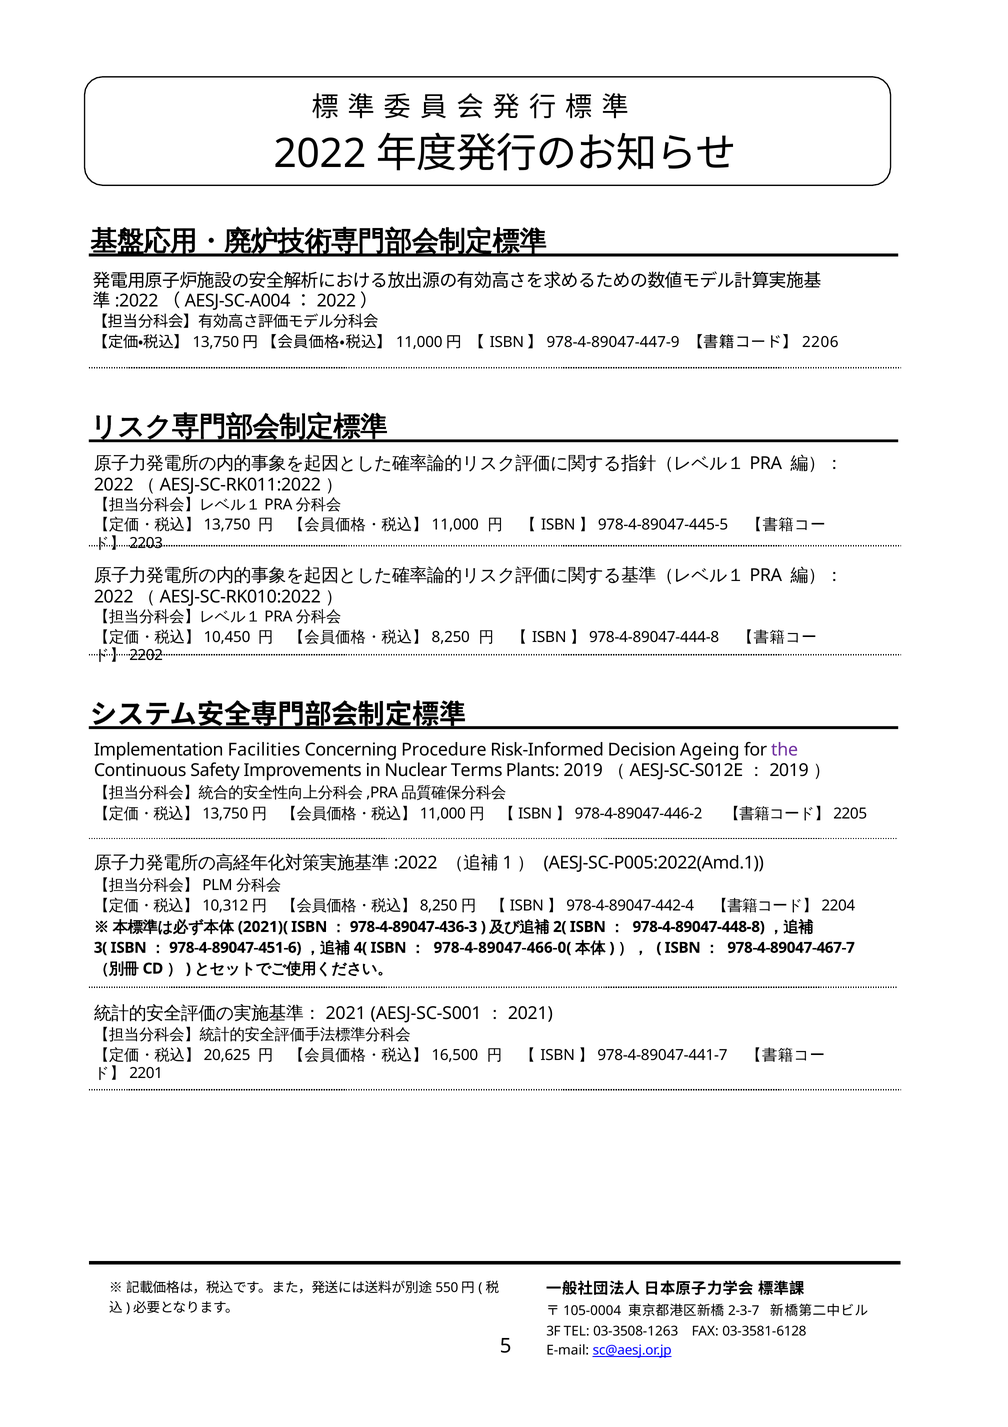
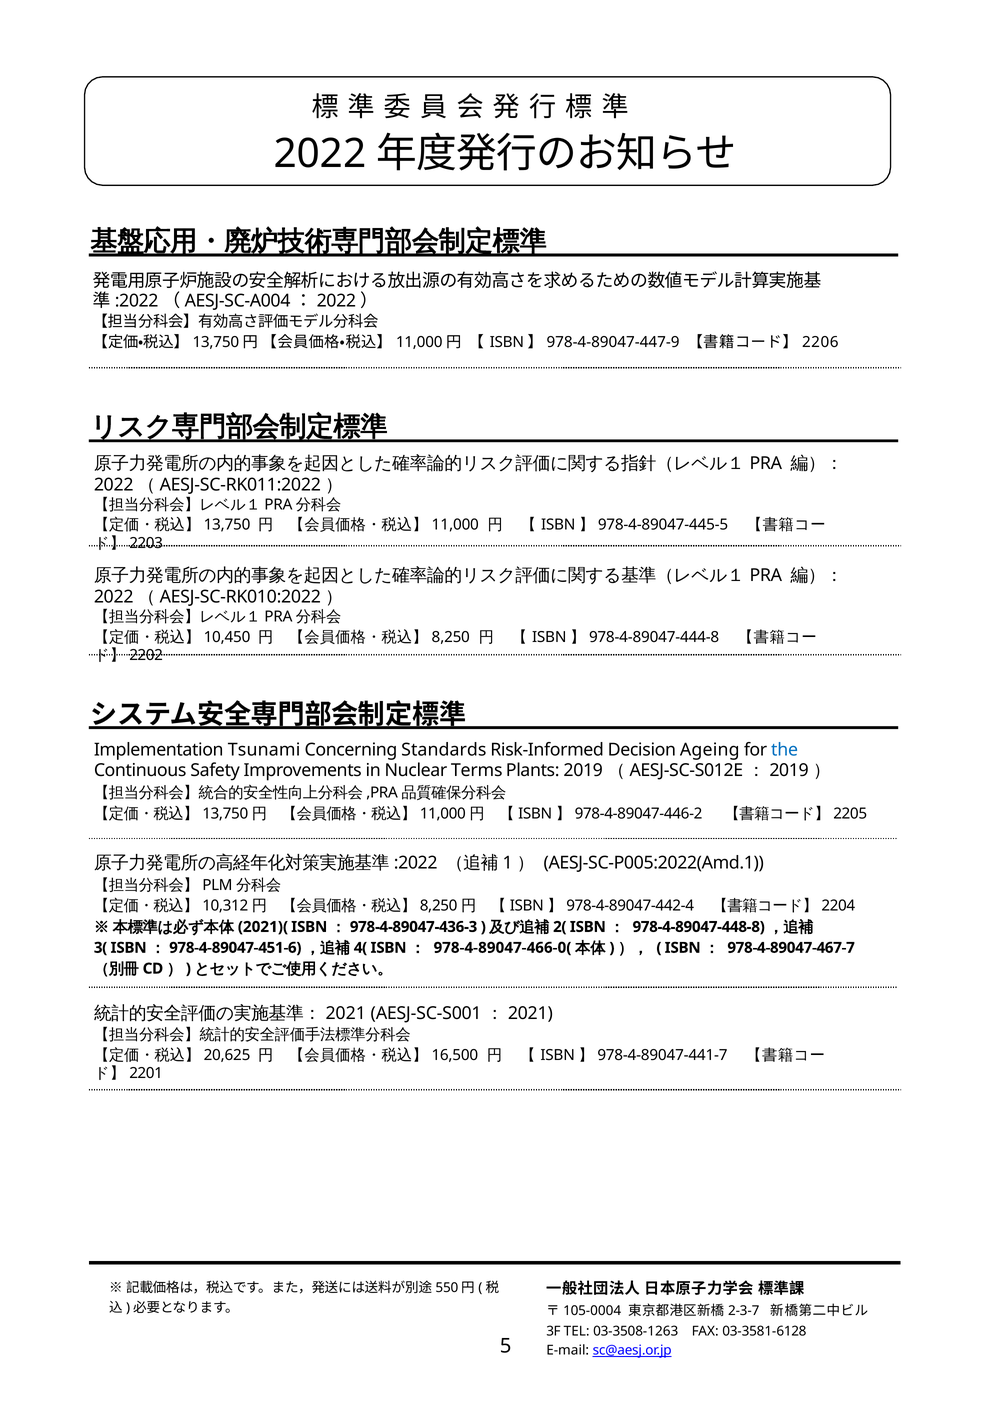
Facilities: Facilities -> Tsunami
Procedure: Procedure -> Standards
the colour: purple -> blue
